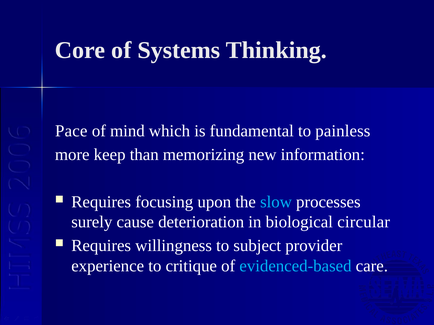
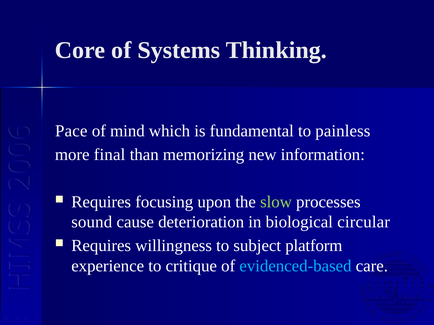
keep: keep -> final
slow colour: light blue -> light green
surely: surely -> sound
provider: provider -> platform
